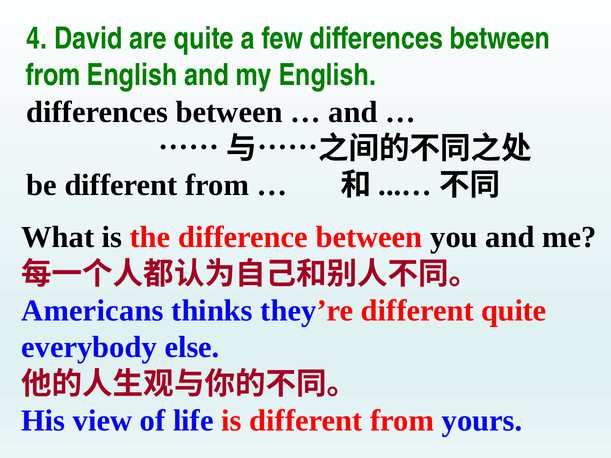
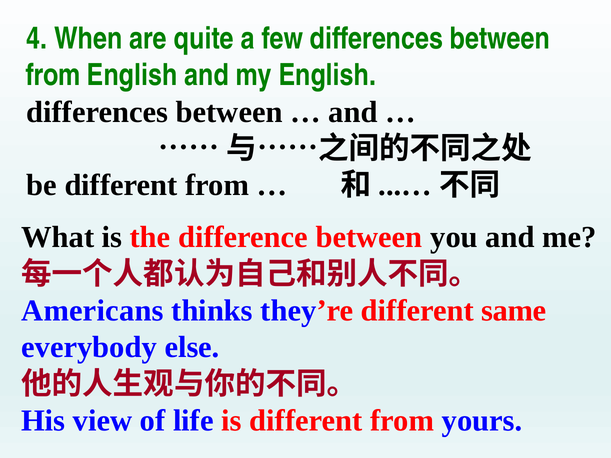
David: David -> When
different quite: quite -> same
